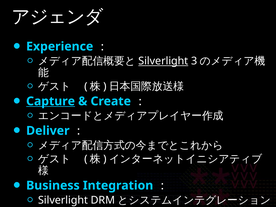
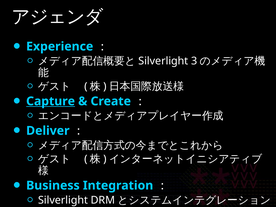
Silverlight at (163, 61) underline: present -> none
